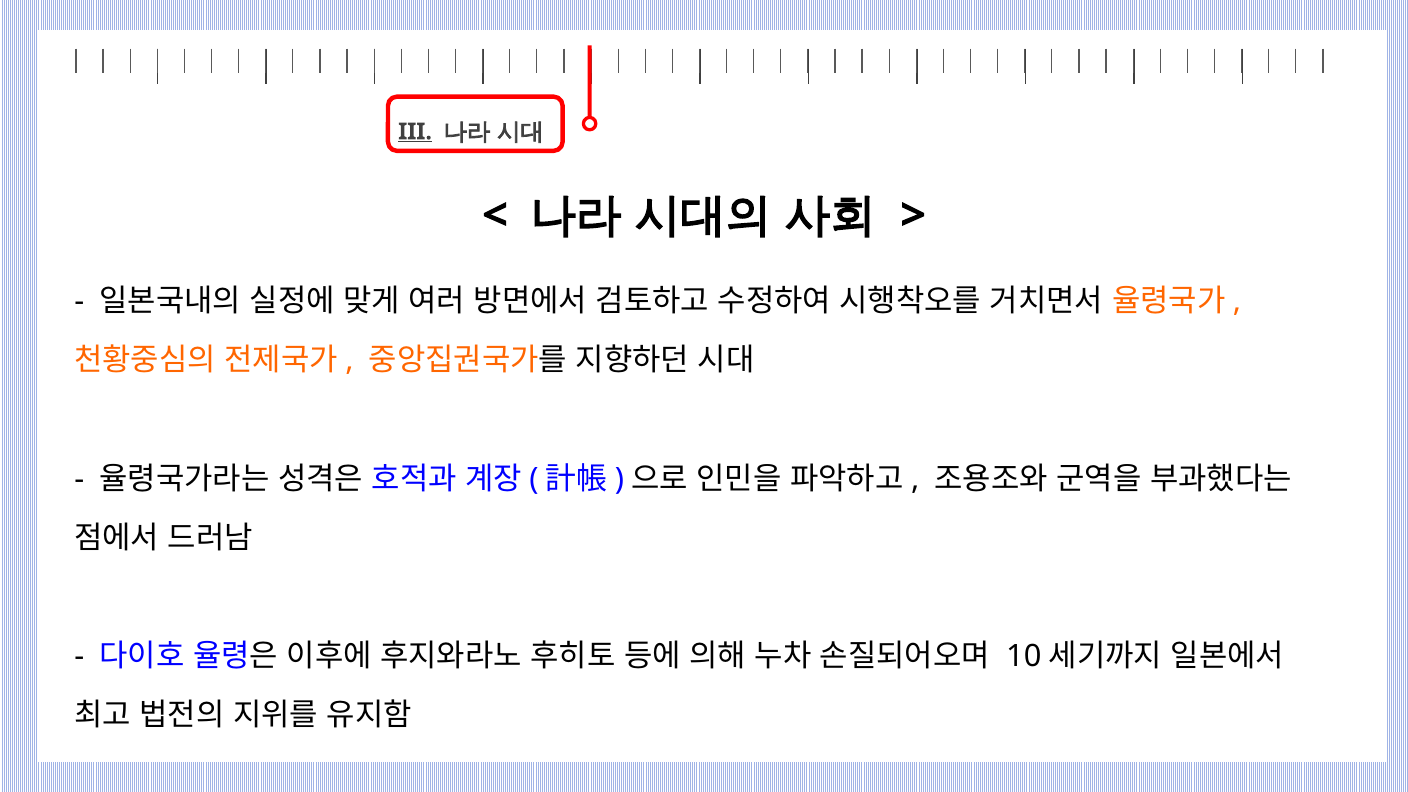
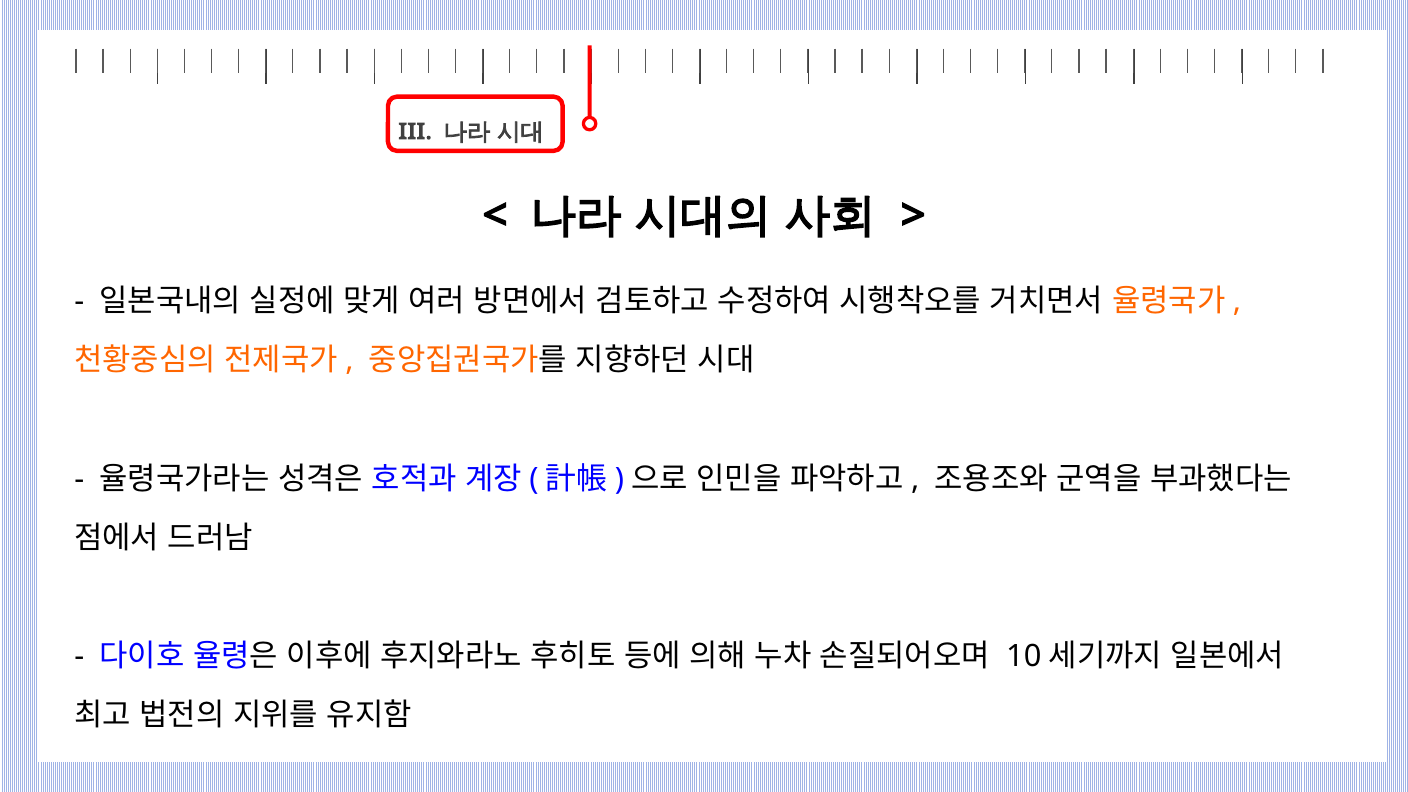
III underline: present -> none
